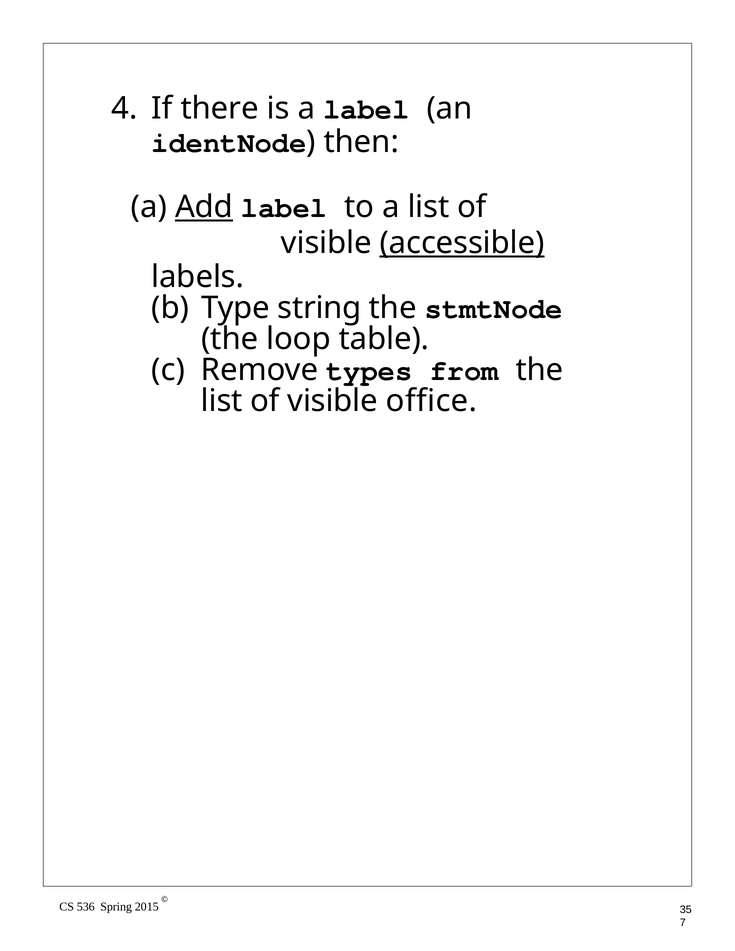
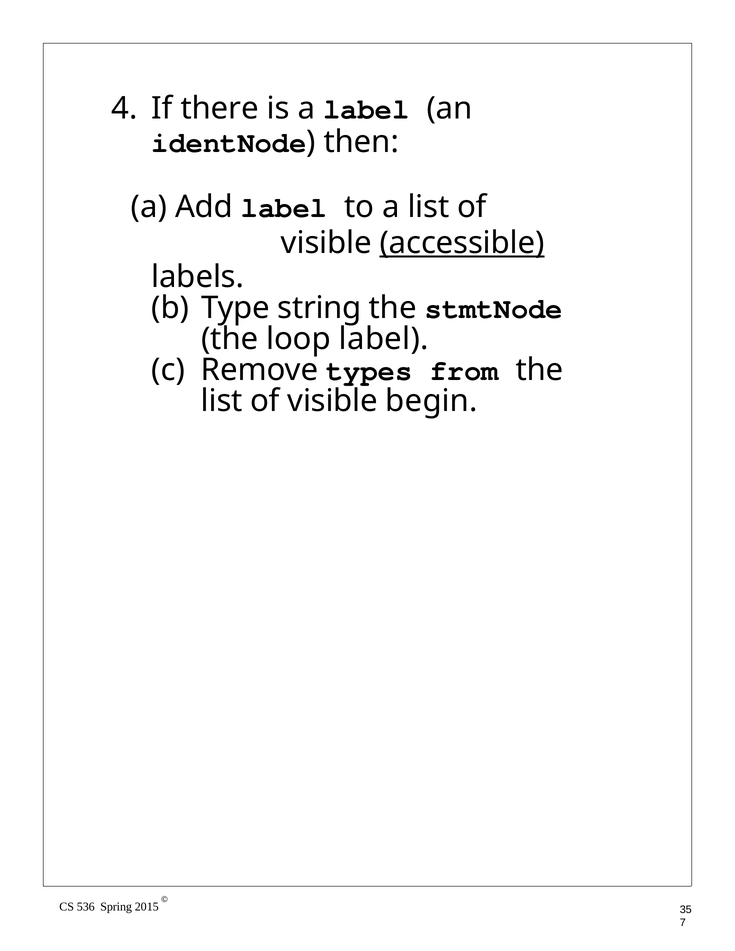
Add underline: present -> none
loop table: table -> label
office: office -> begin
